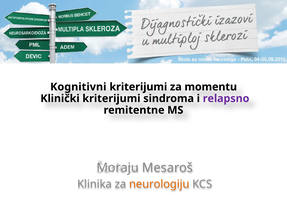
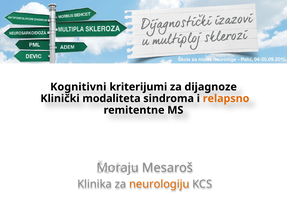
momentu: momentu -> dijagnoze
Klinički kriterijumi: kriterijumi -> modaliteta
relapsno colour: purple -> orange
